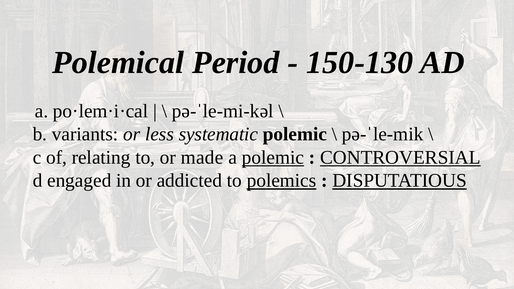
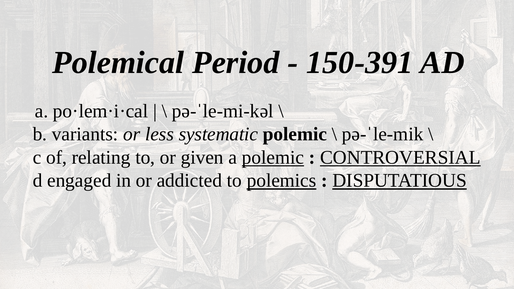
150-130: 150-130 -> 150-391
made: made -> given
